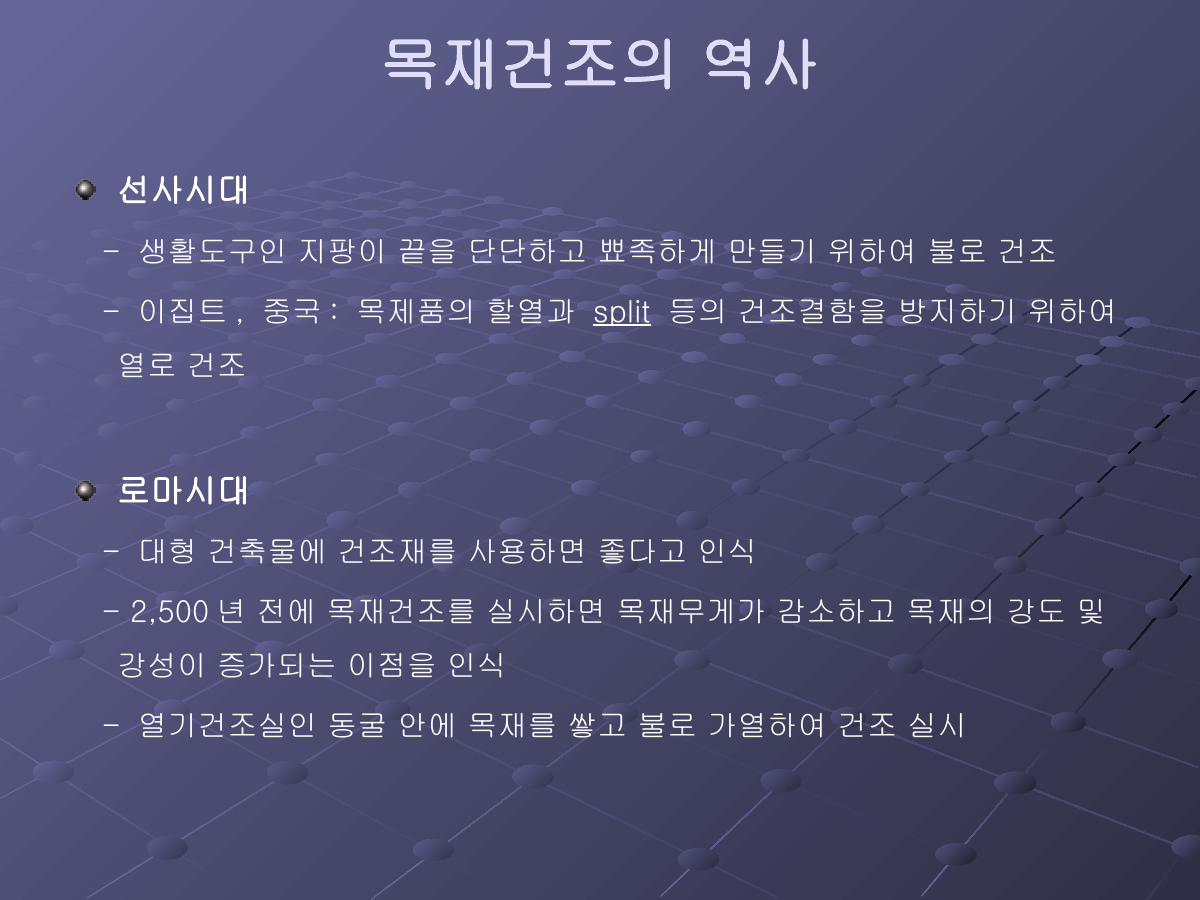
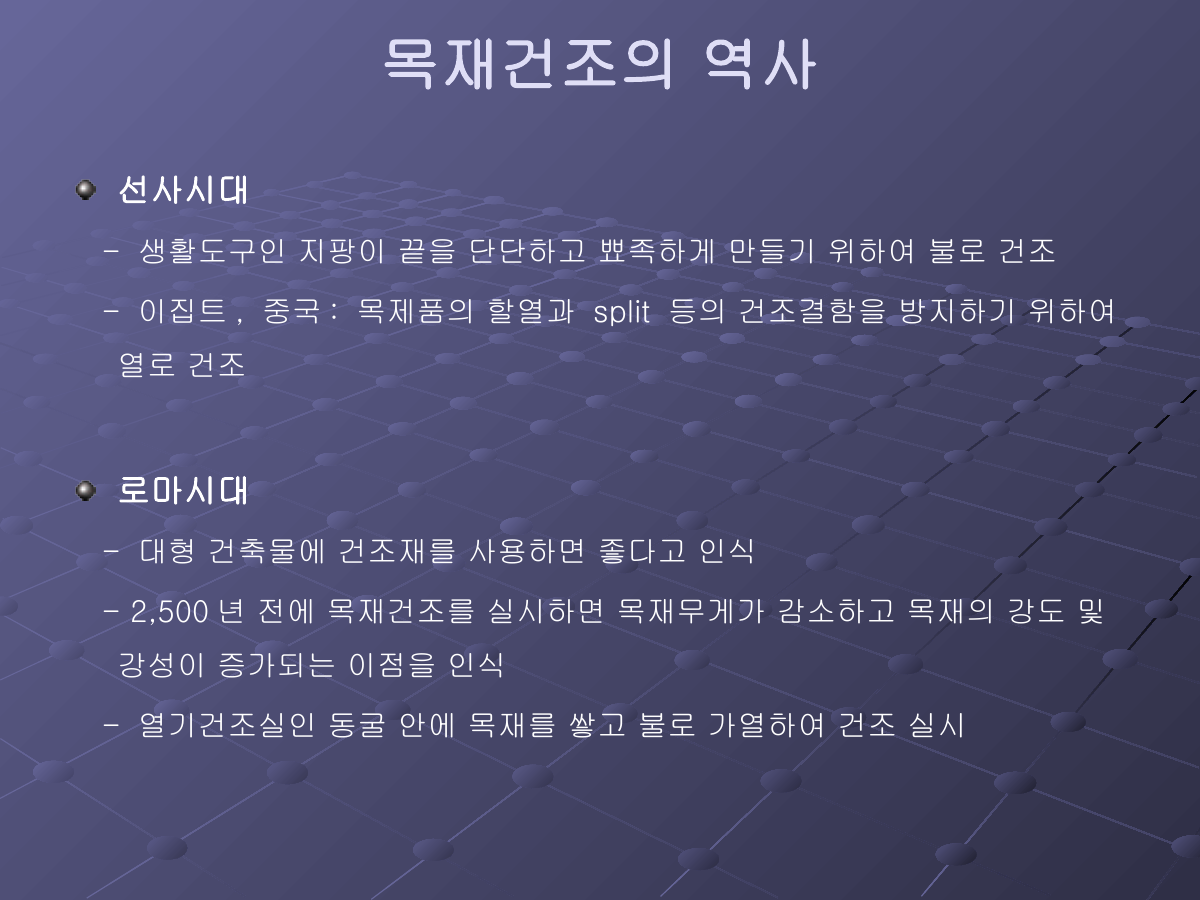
split underline: present -> none
